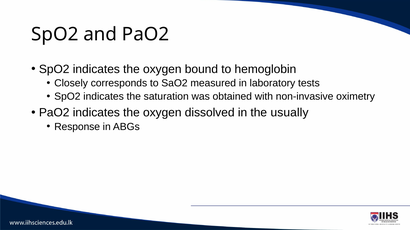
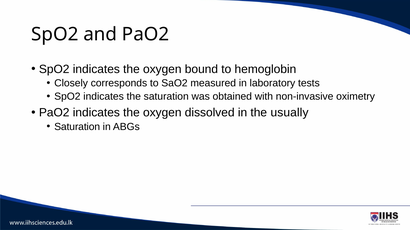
Response at (77, 127): Response -> Saturation
